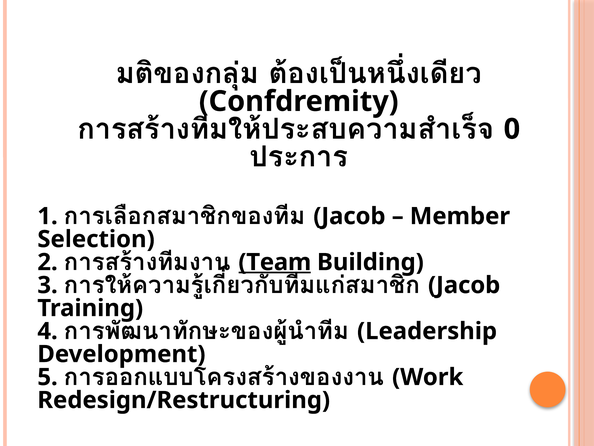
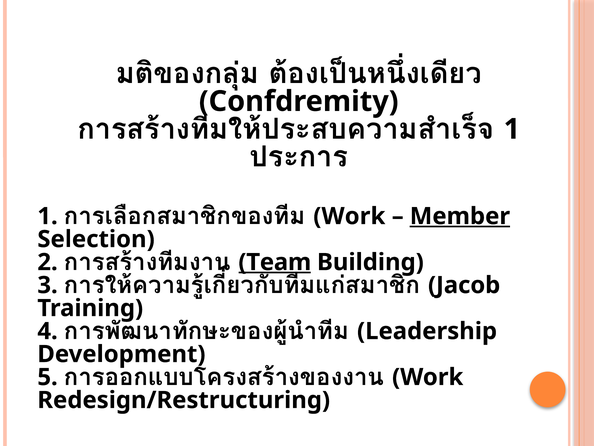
0 at (512, 129): 0 -> 1
Jacob at (349, 216): Jacob -> Work
Member underline: none -> present
